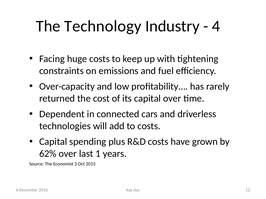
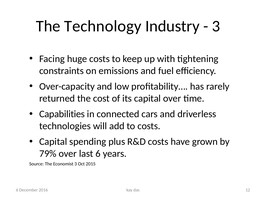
4 at (216, 26): 4 -> 3
Dependent: Dependent -> Capabilities
62%: 62% -> 79%
last 1: 1 -> 6
